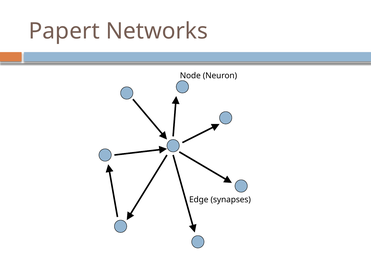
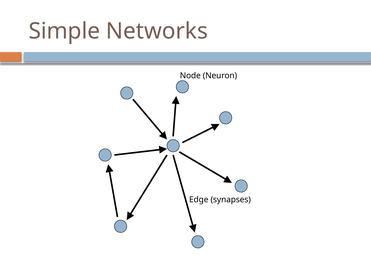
Papert: Papert -> Simple
